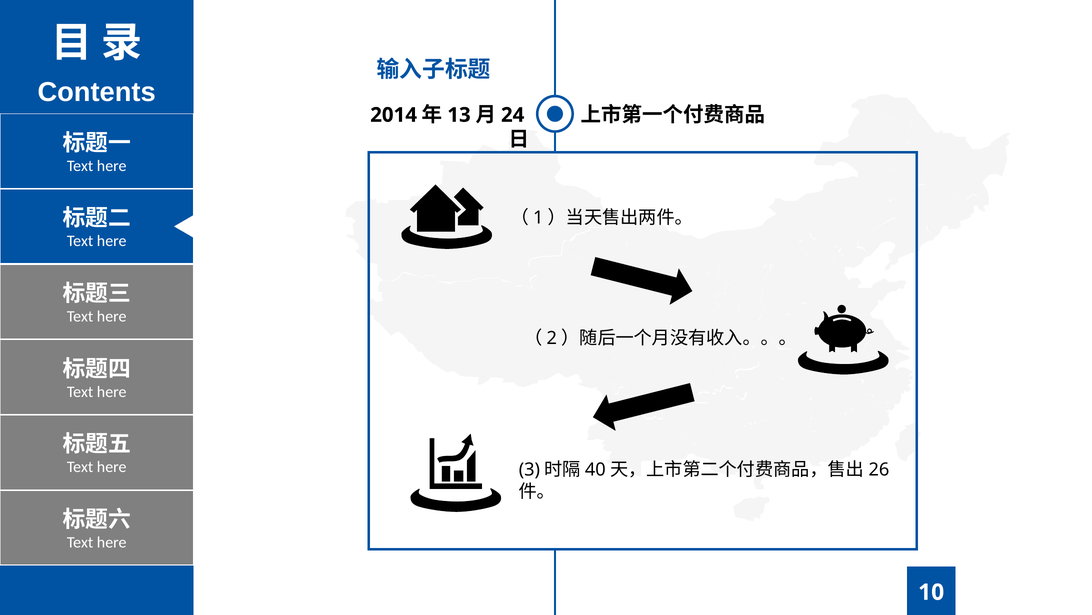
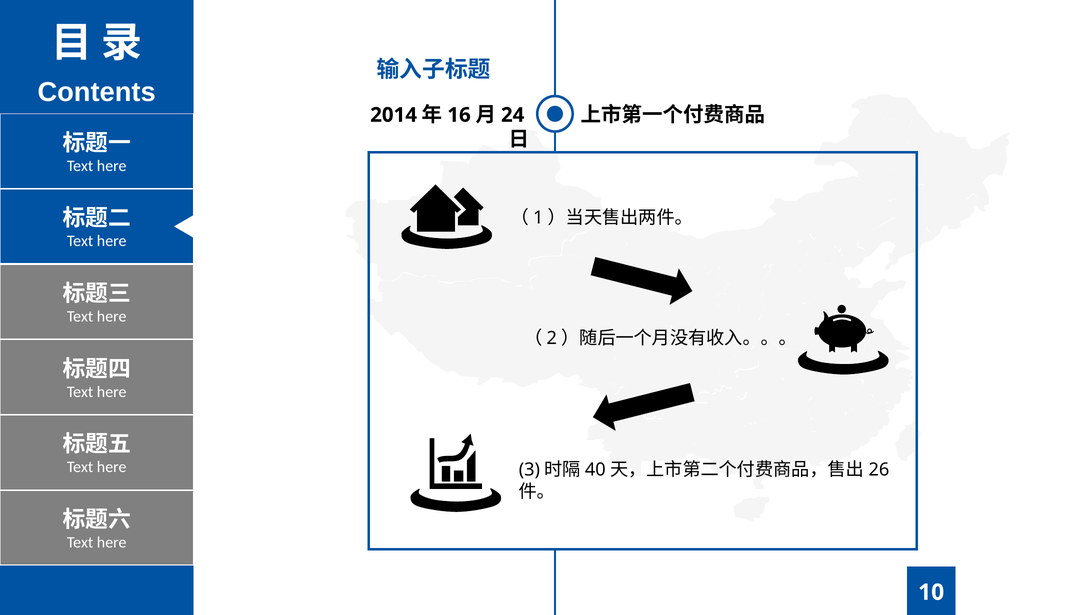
13: 13 -> 16
